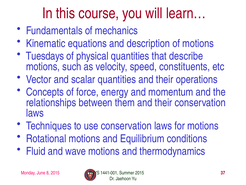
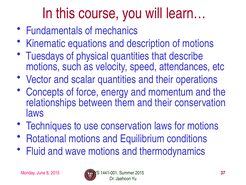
constituents: constituents -> attendances
